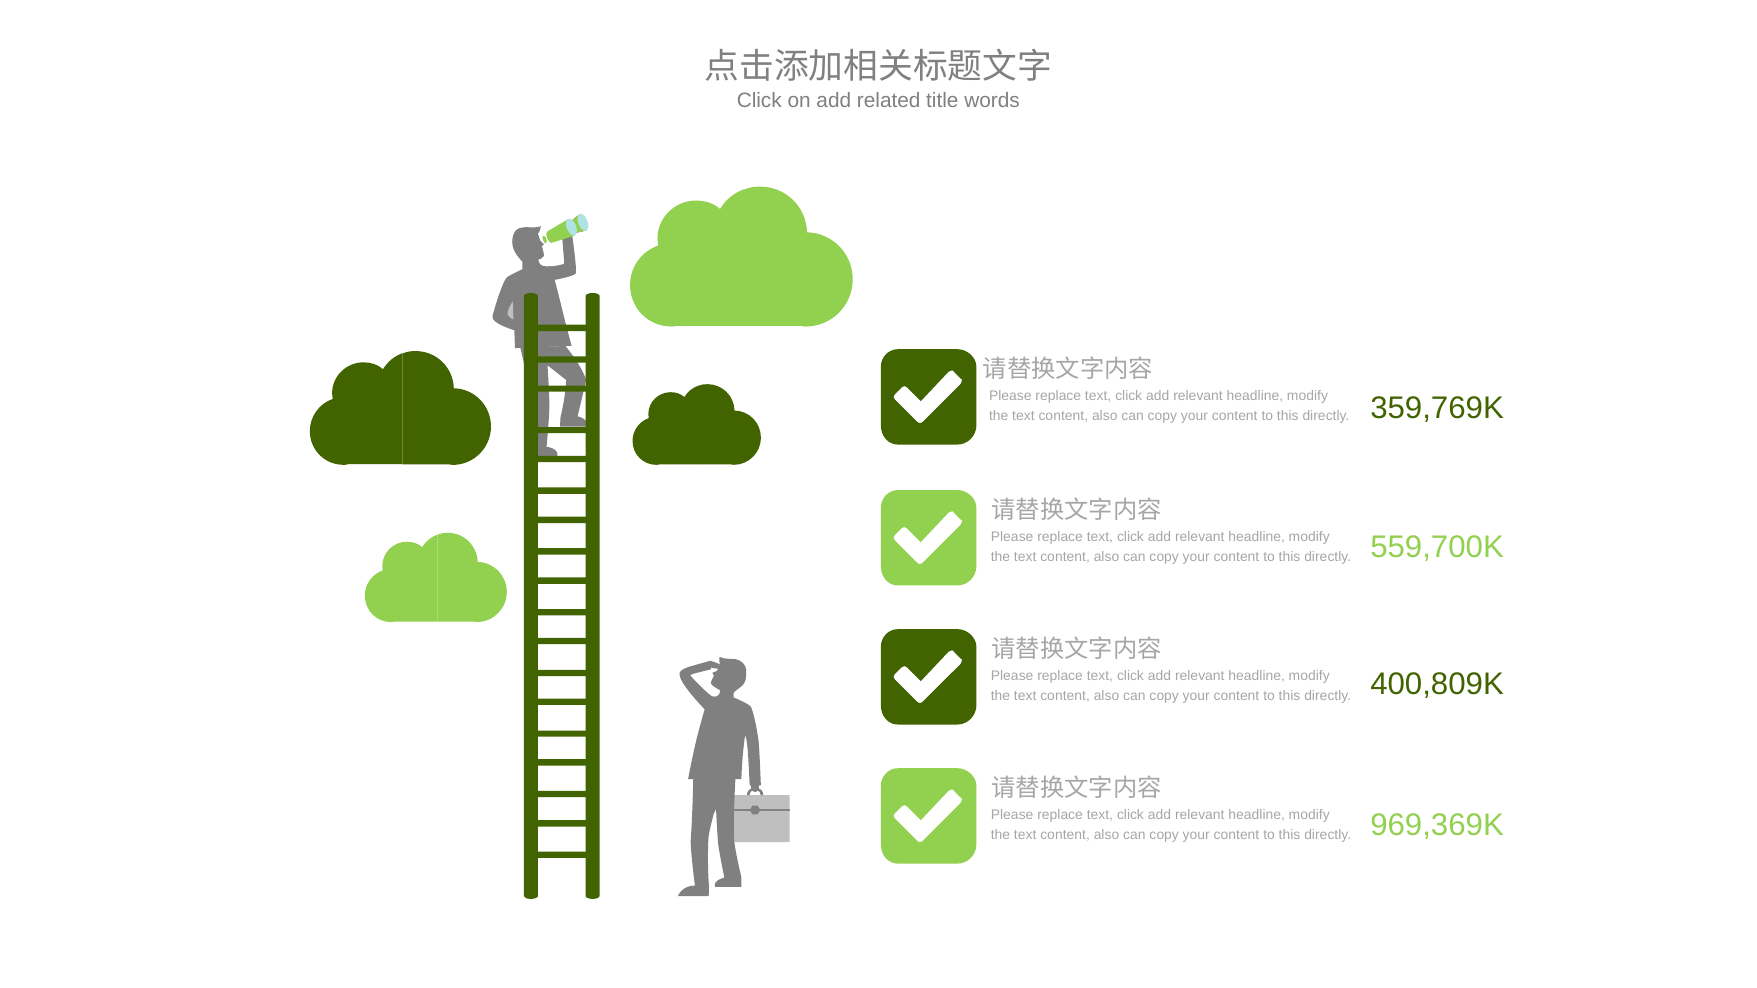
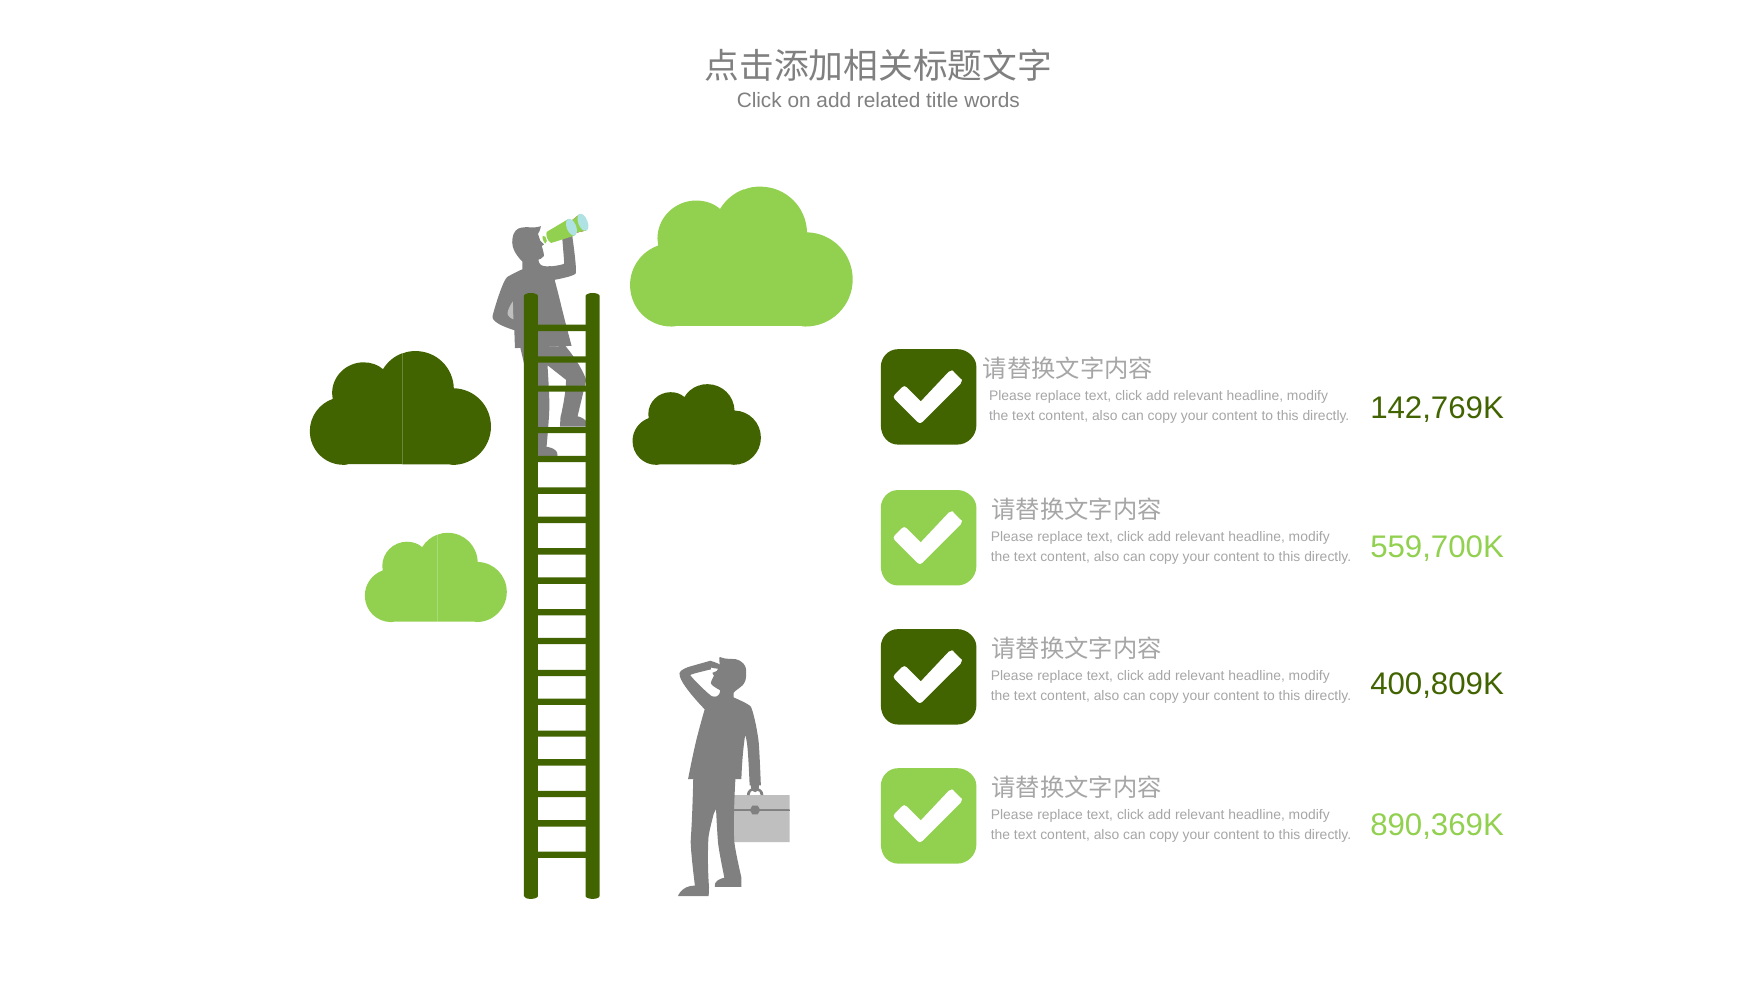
359,769K: 359,769K -> 142,769K
969,369K: 969,369K -> 890,369K
